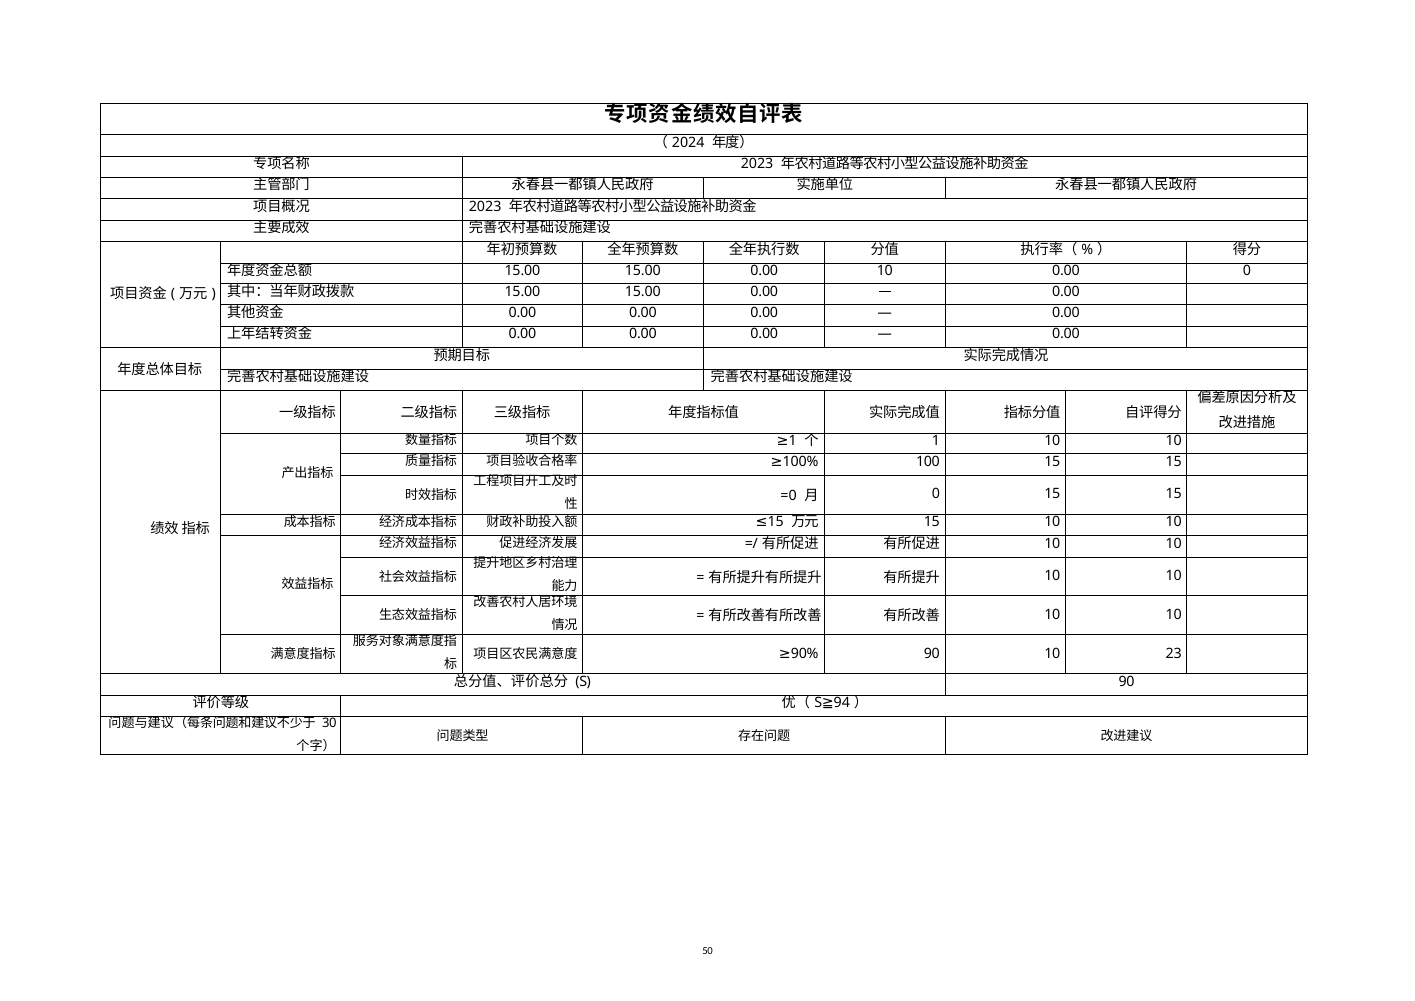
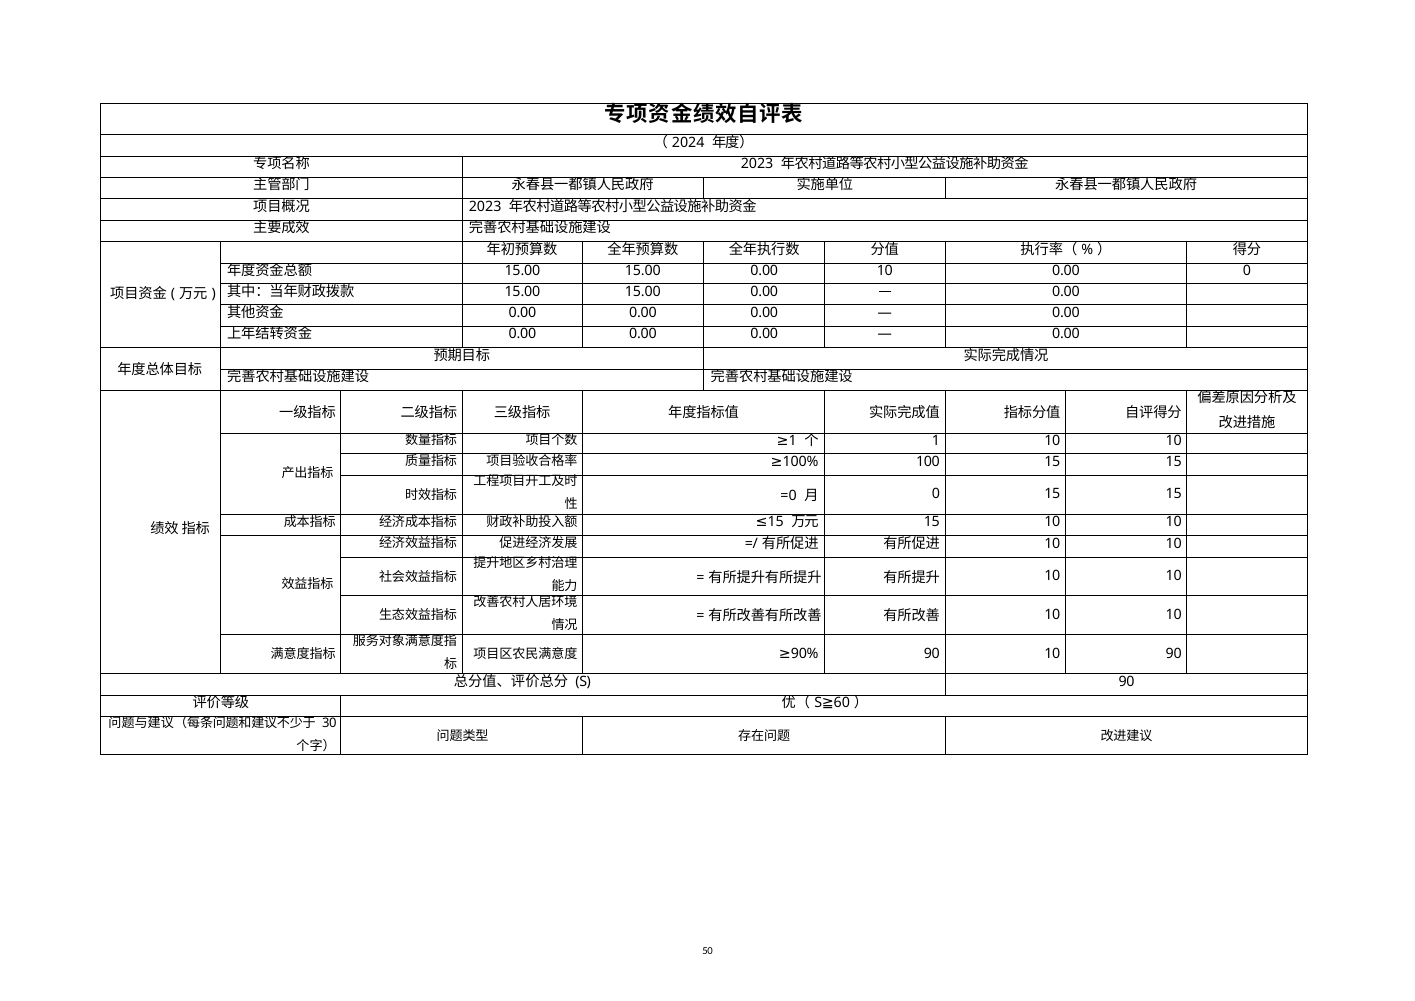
10 23: 23 -> 90
94: 94 -> 60
